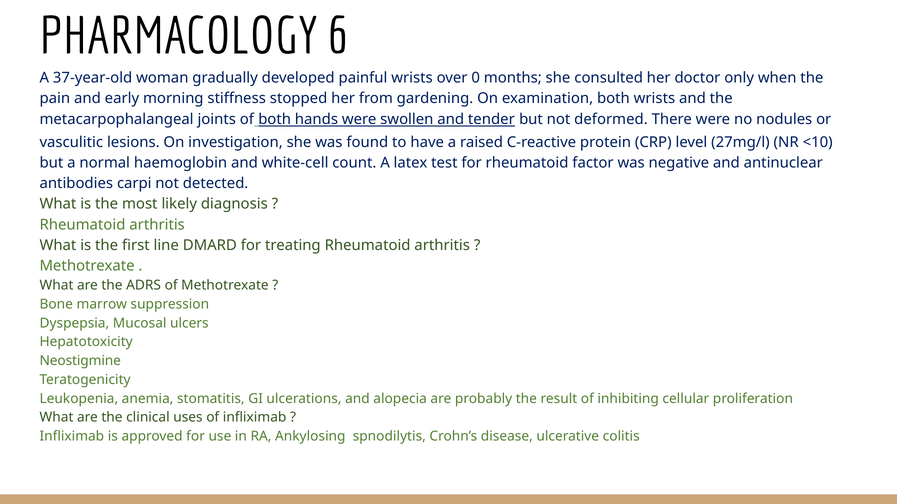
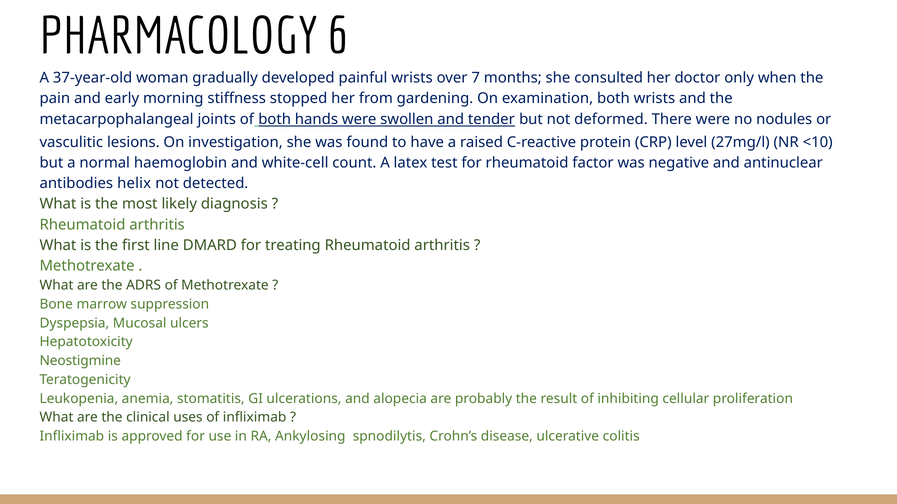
0: 0 -> 7
carpi: carpi -> helix
